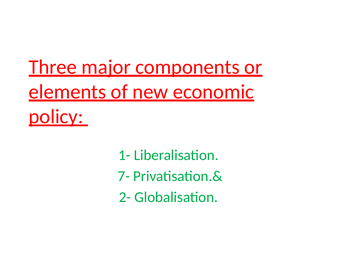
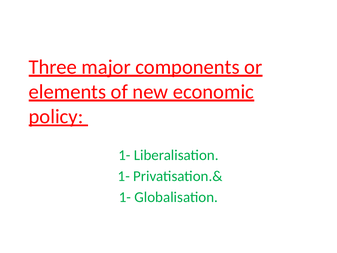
7- at (124, 176): 7- -> 1-
2- at (125, 197): 2- -> 1-
